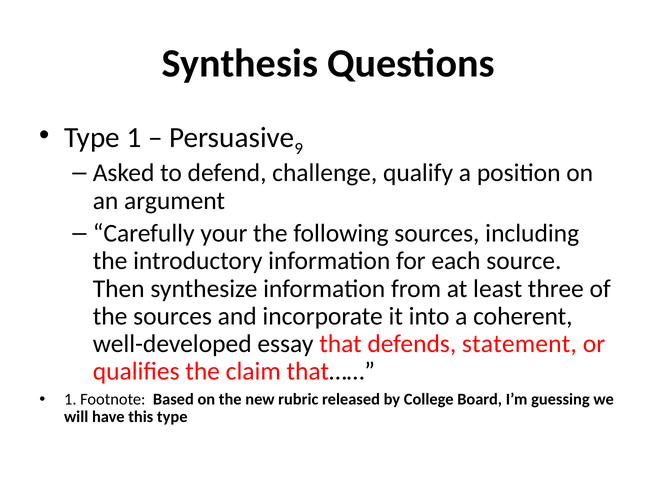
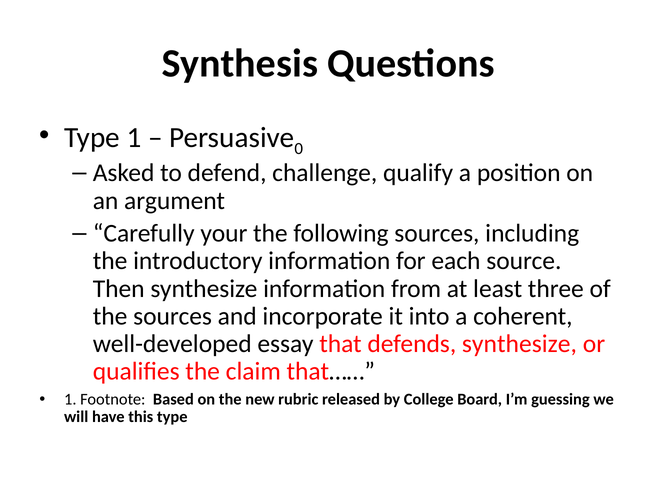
9: 9 -> 0
defends statement: statement -> synthesize
